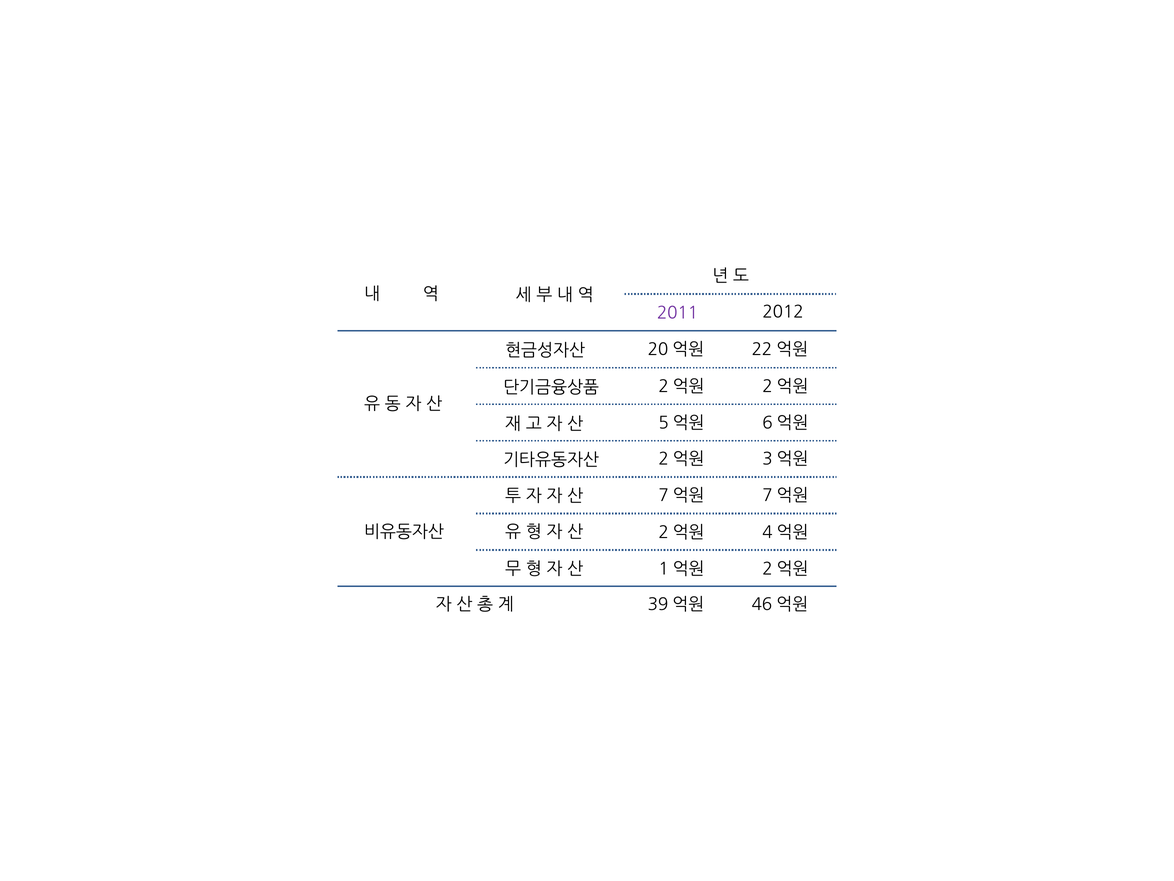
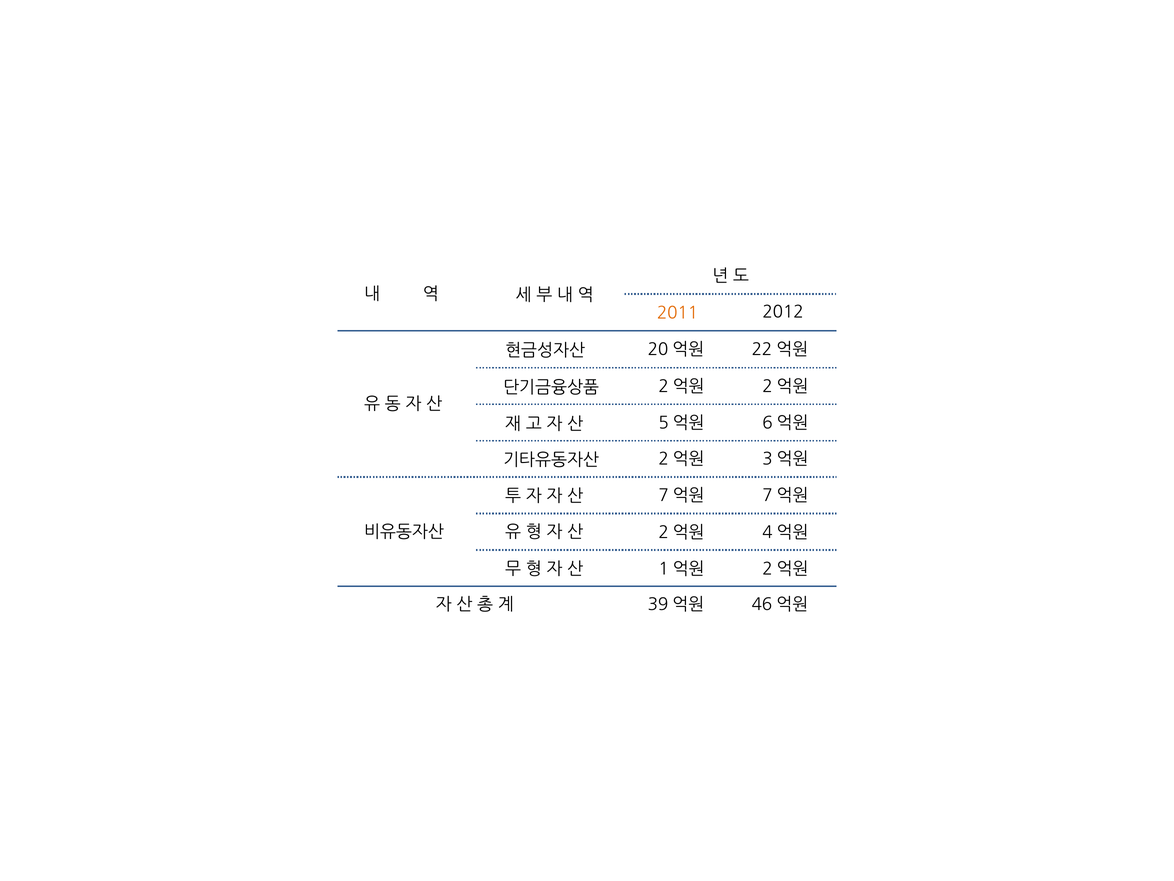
2011 colour: purple -> orange
